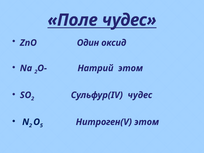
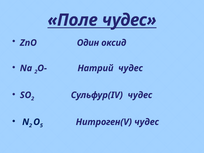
Натрий этом: этом -> чудес
Нитроген(V этом: этом -> чудес
